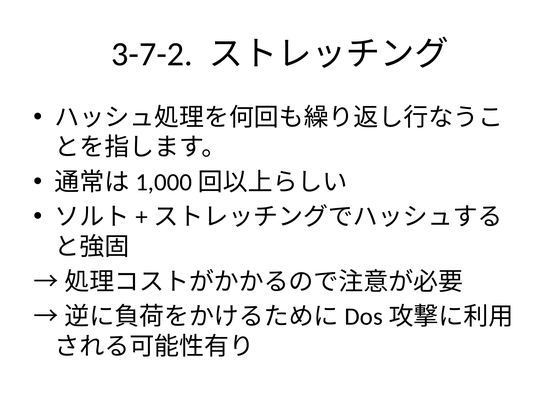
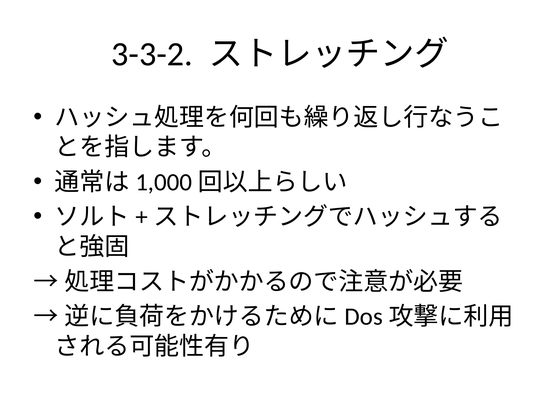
3-7-2: 3-7-2 -> 3-3-2
